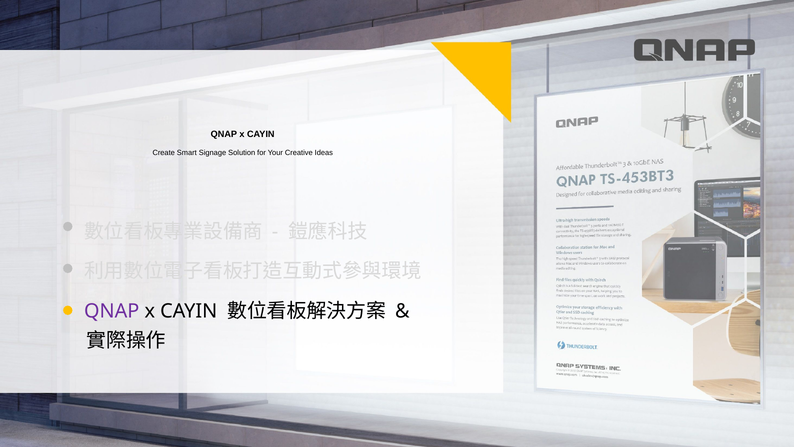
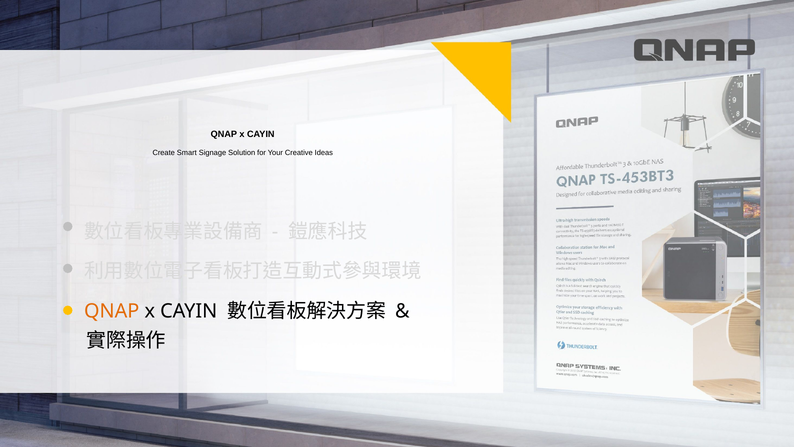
QNAP at (112, 311) colour: purple -> orange
